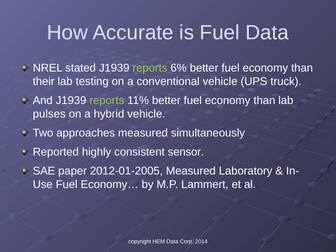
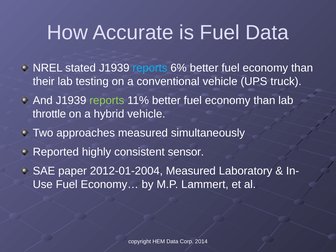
reports at (150, 68) colour: light green -> light blue
pulses: pulses -> throttle
2012-01-2005: 2012-01-2005 -> 2012-01-2004
